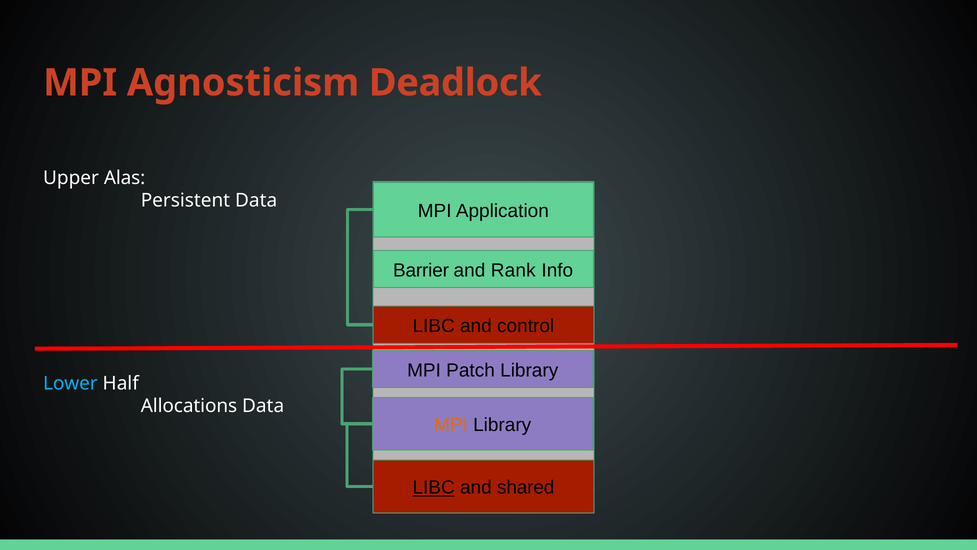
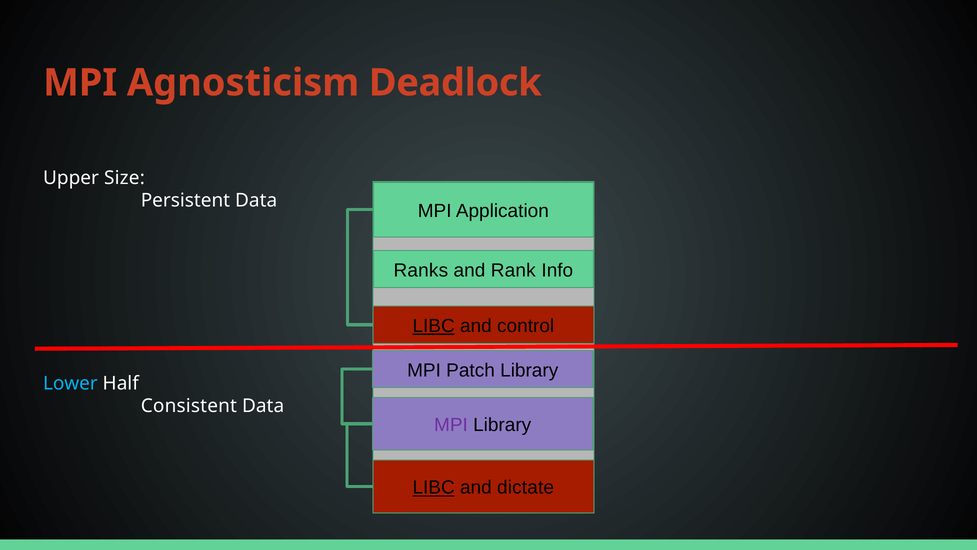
Alas: Alas -> Size
Barrier: Barrier -> Ranks
LIBC at (434, 326) underline: none -> present
Allocations: Allocations -> Consistent
MPI at (451, 425) colour: orange -> purple
shared: shared -> dictate
